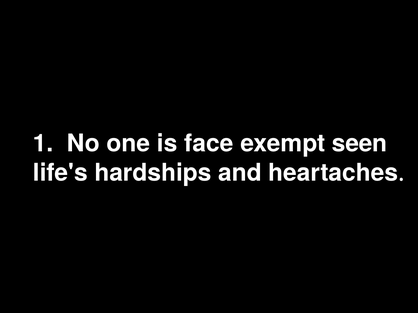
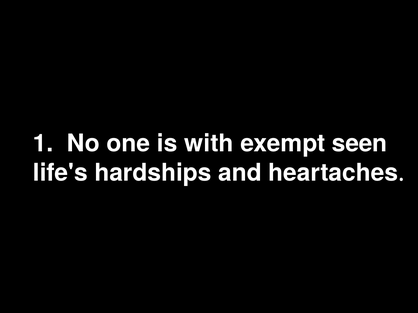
face: face -> with
